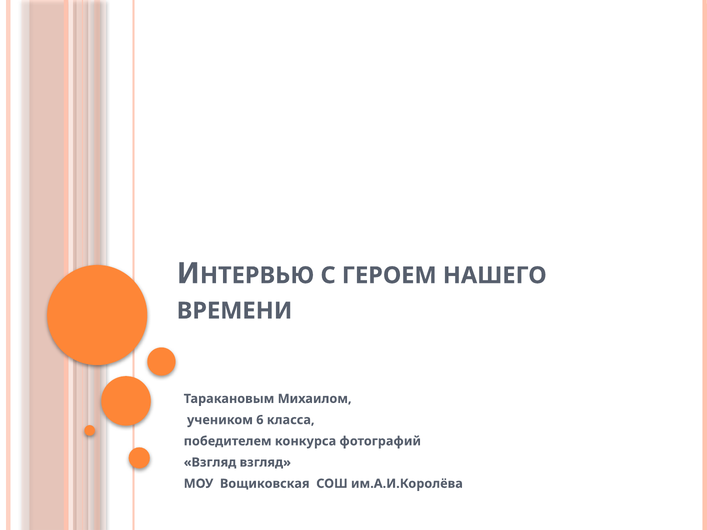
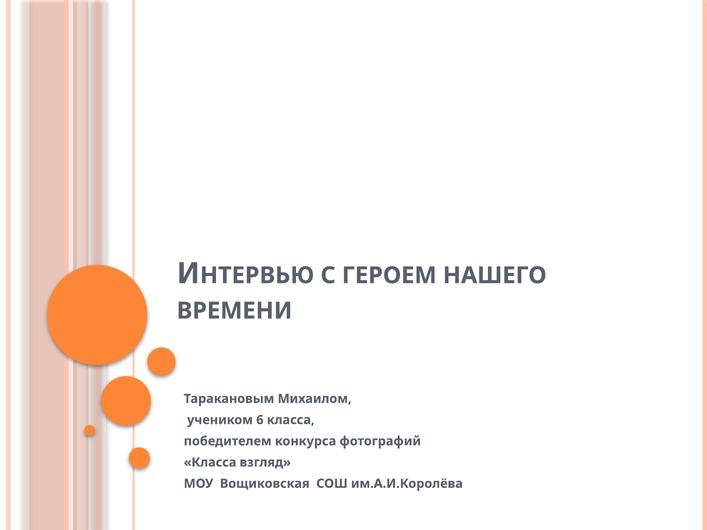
Взгляд at (210, 463): Взгляд -> Класса
